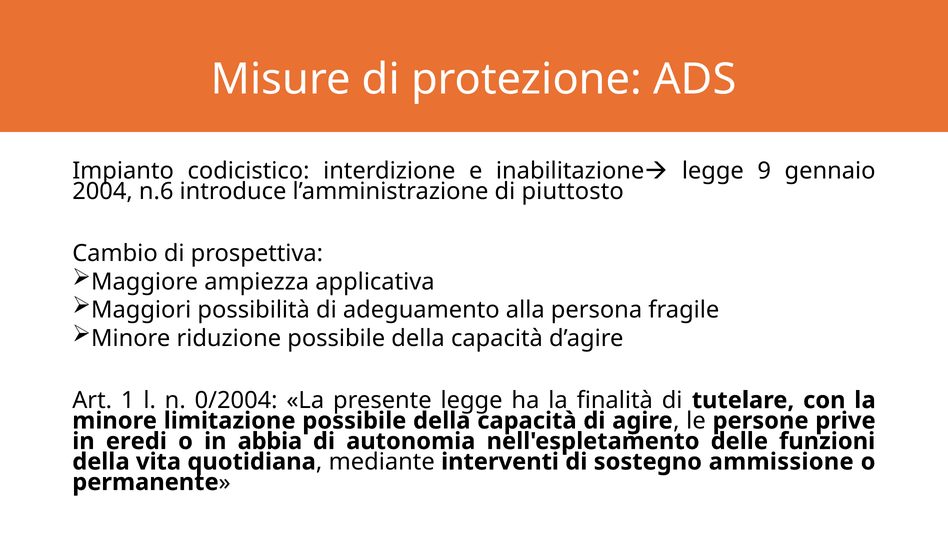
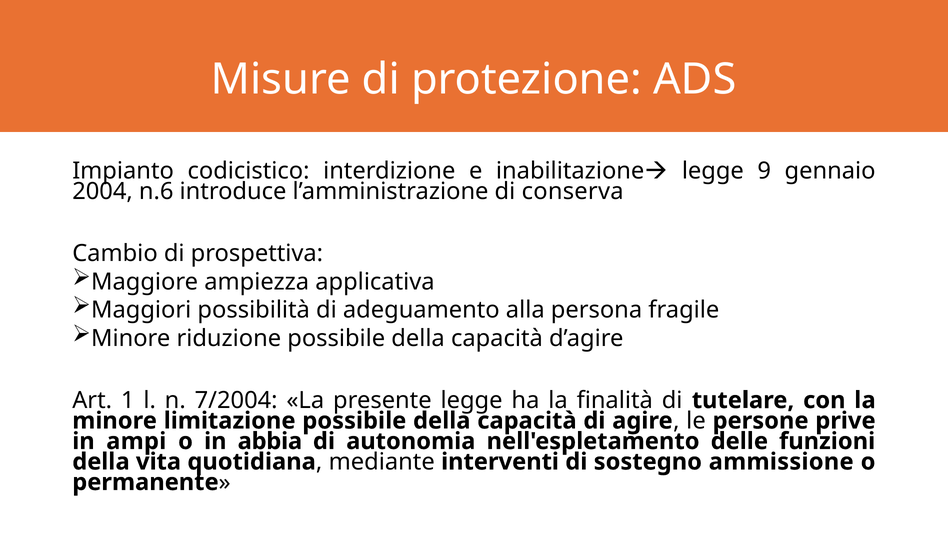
piuttosto: piuttosto -> conserva
0/2004: 0/2004 -> 7/2004
eredi: eredi -> ampi
